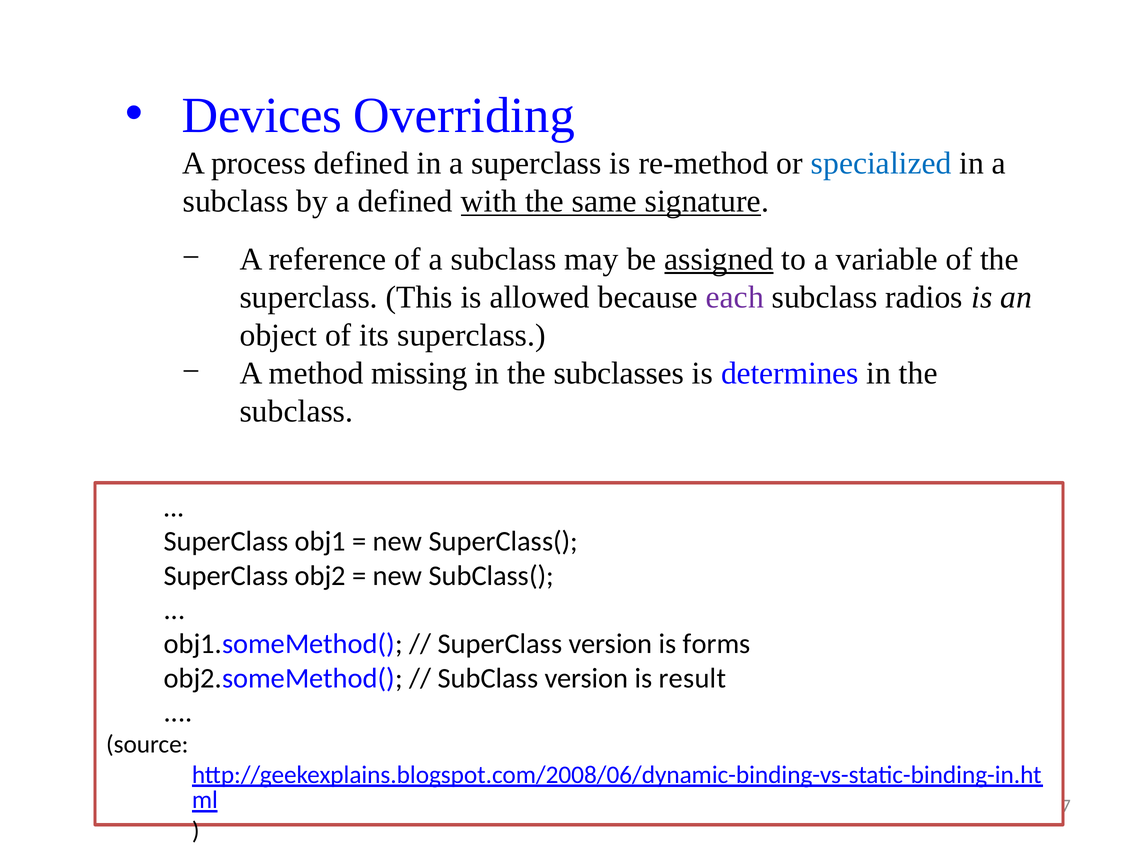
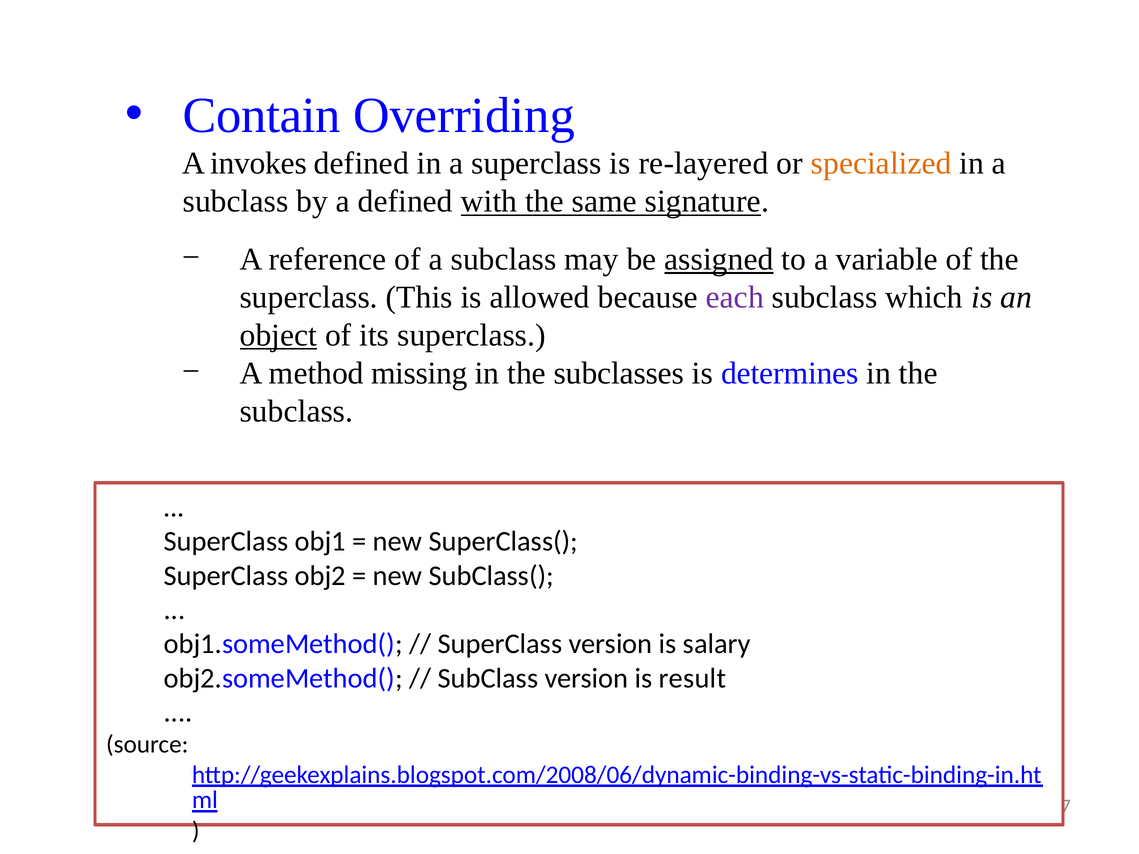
Devices: Devices -> Contain
process: process -> invokes
re-method: re-method -> re-layered
specialized colour: blue -> orange
radios: radios -> which
object underline: none -> present
forms: forms -> salary
